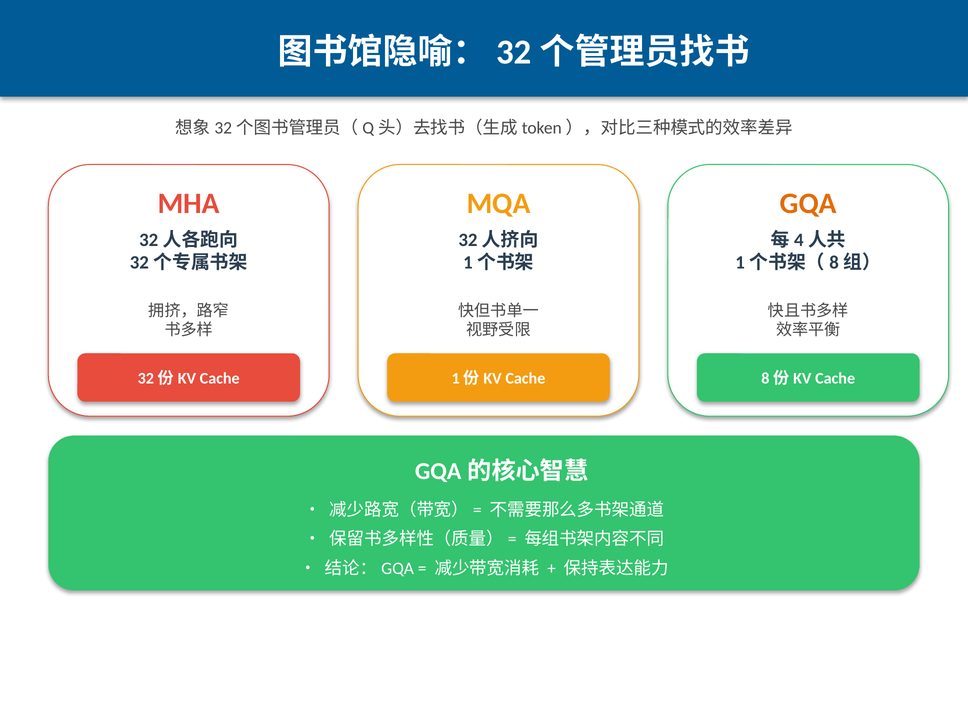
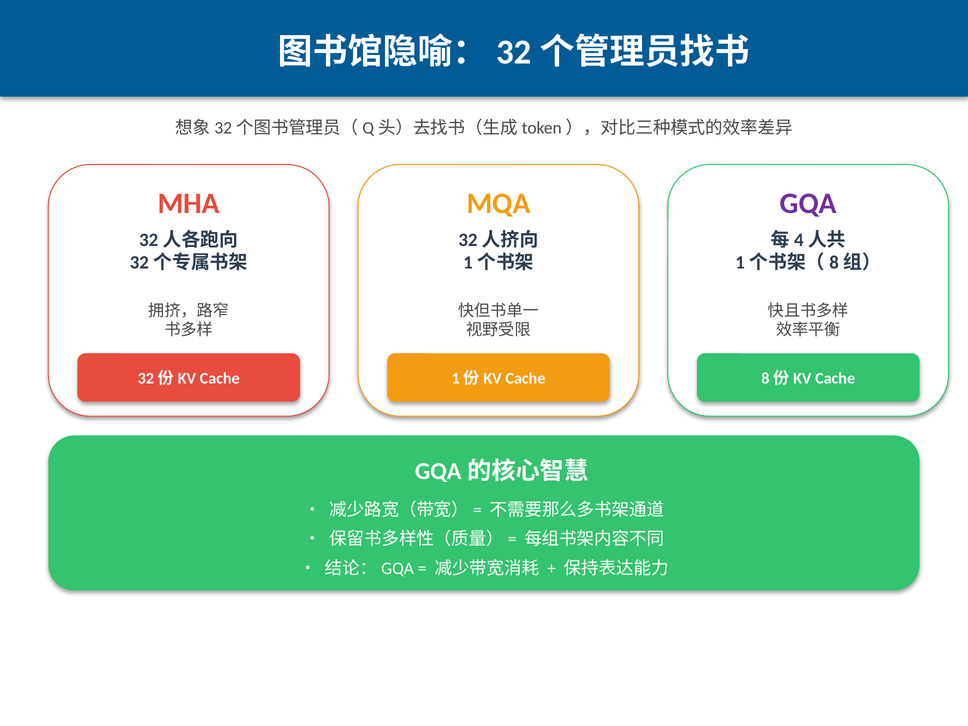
GQA colour: orange -> purple
